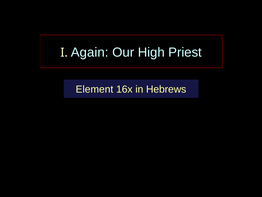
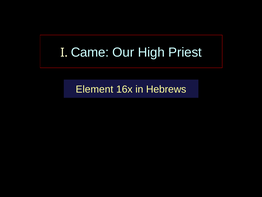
Again: Again -> Came
